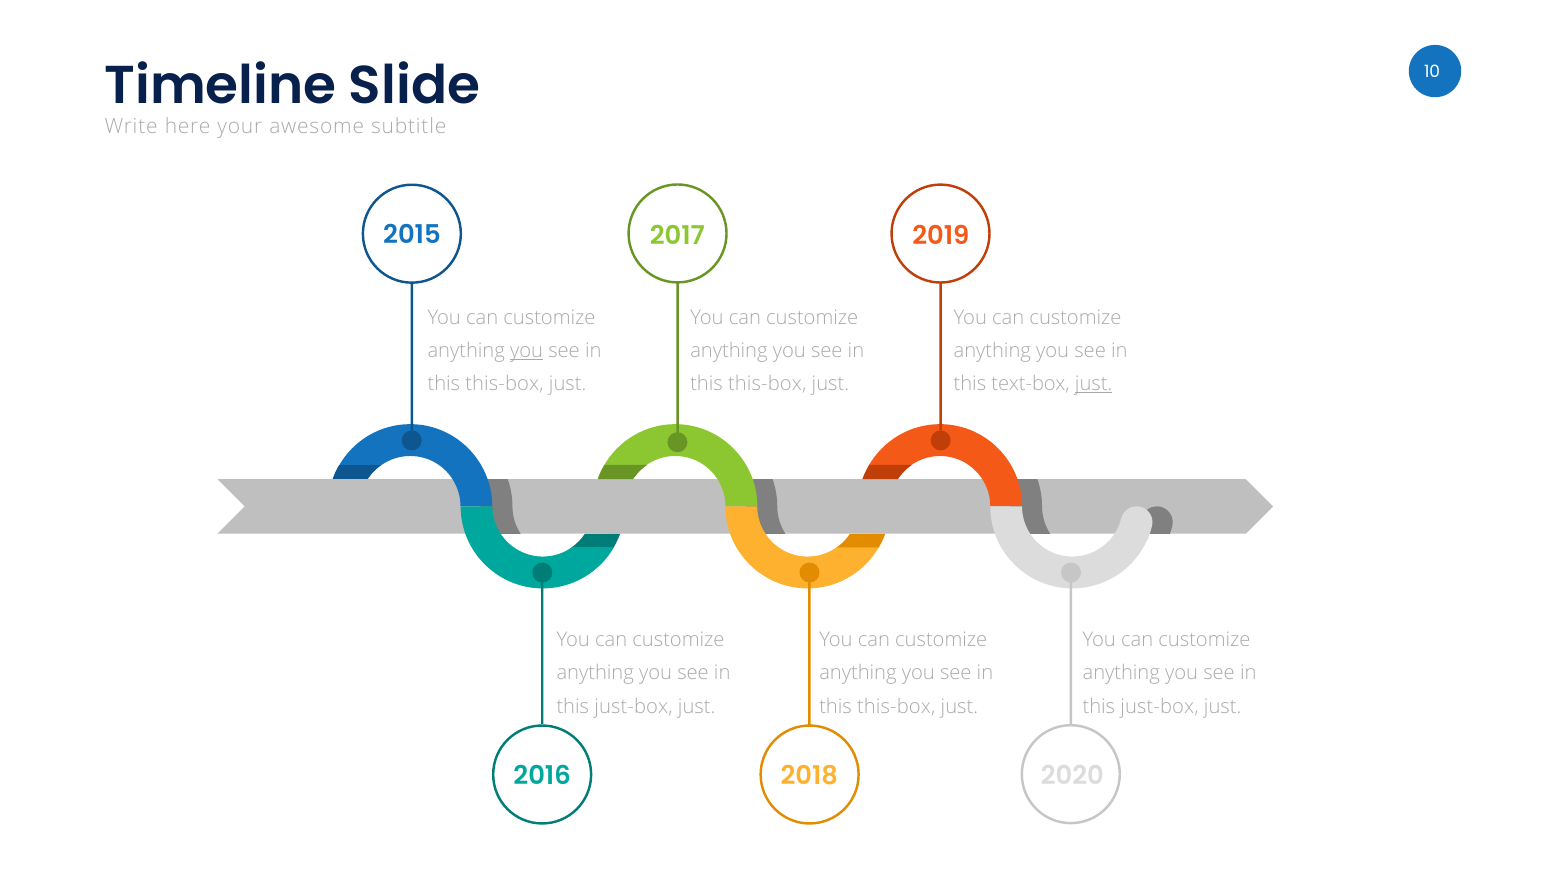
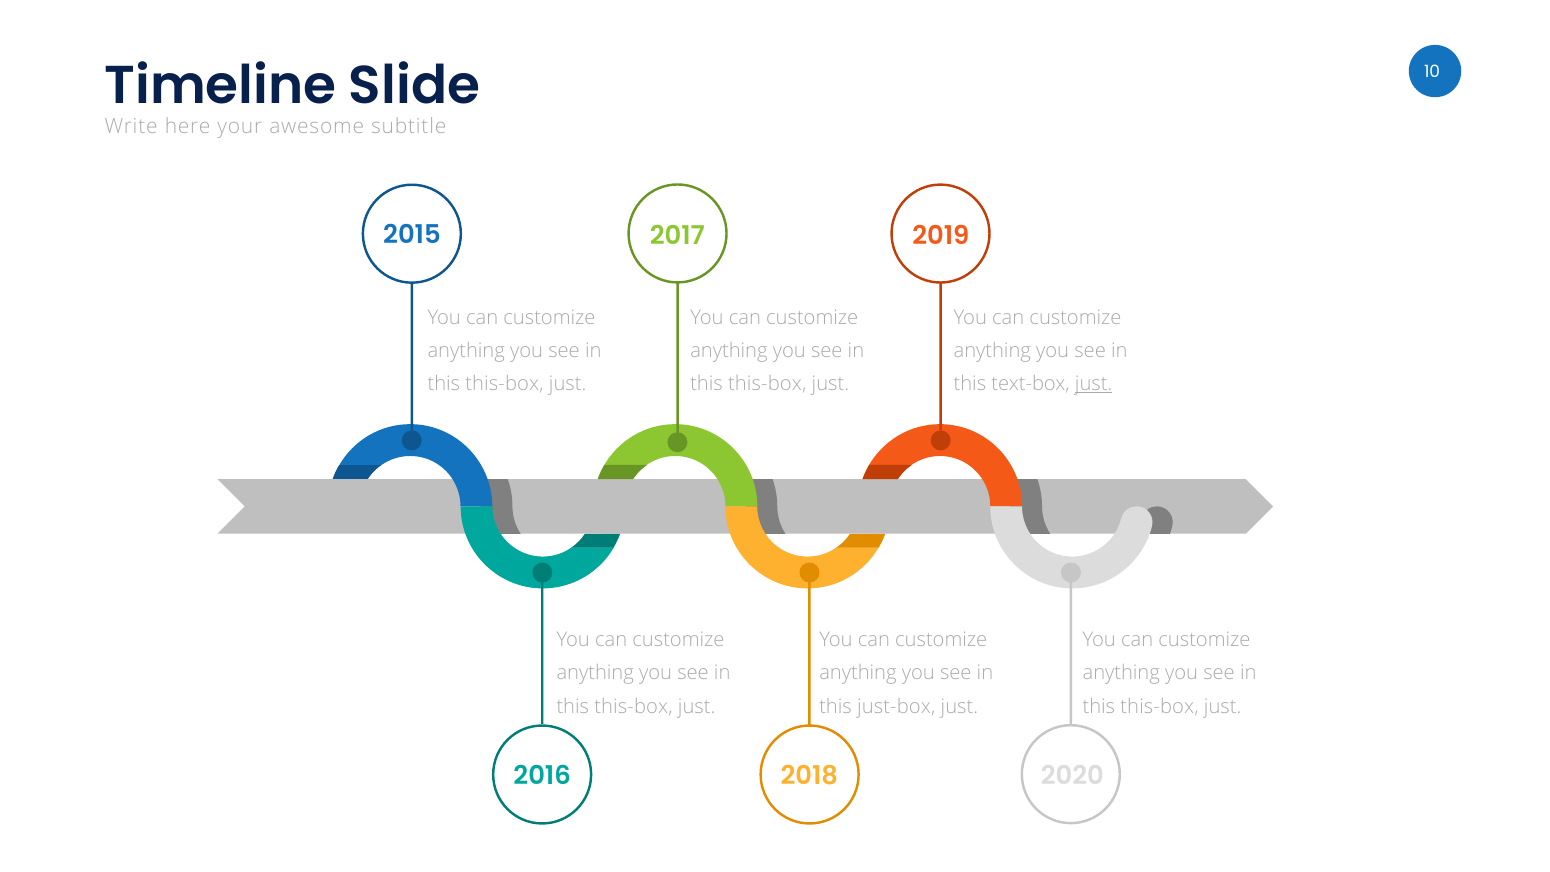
you at (527, 351) underline: present -> none
just-box at (633, 706): just-box -> this-box
this-box at (896, 706): this-box -> just-box
just-box at (1160, 706): just-box -> this-box
